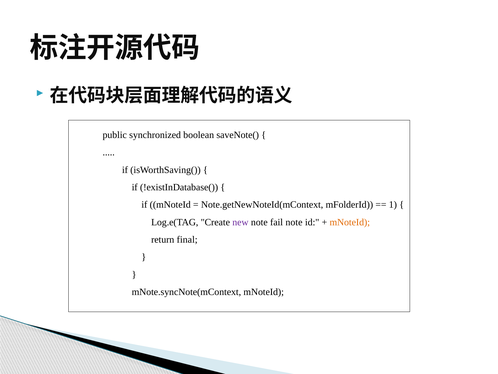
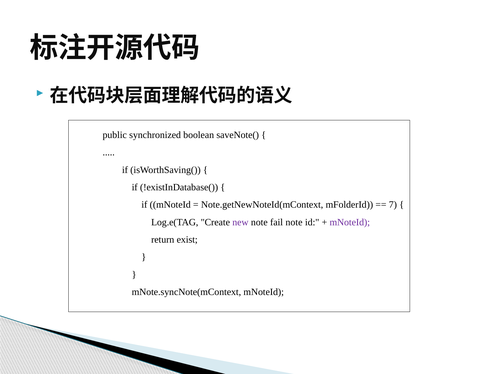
1: 1 -> 7
mNoteId at (350, 222) colour: orange -> purple
final: final -> exist
